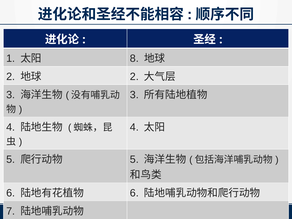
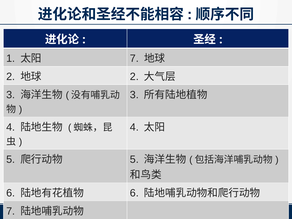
8 at (134, 58): 8 -> 7
